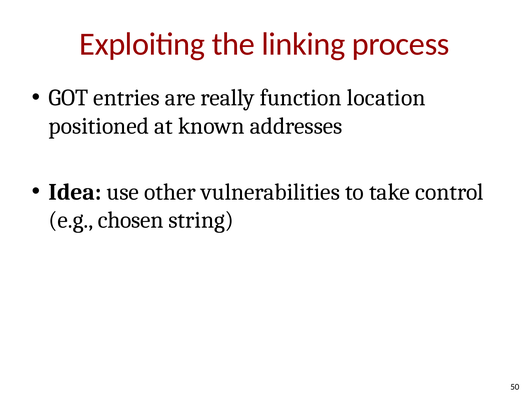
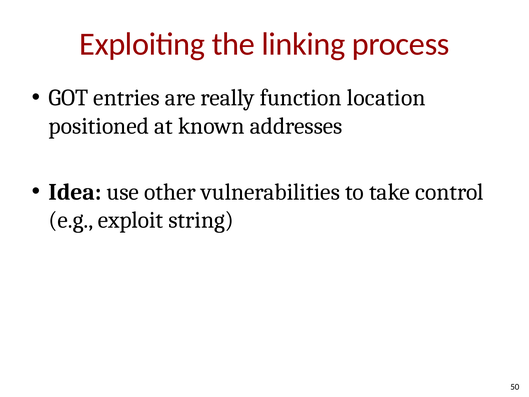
chosen: chosen -> exploit
